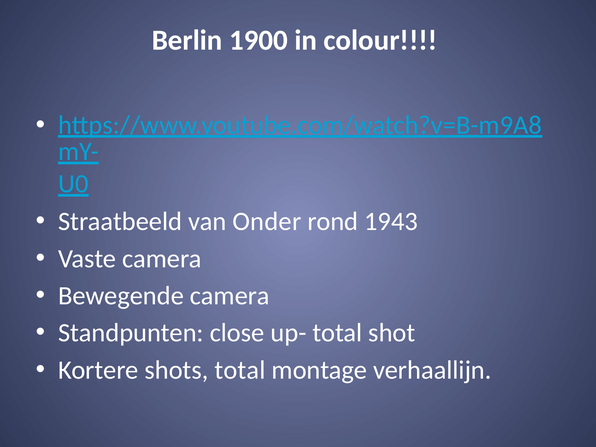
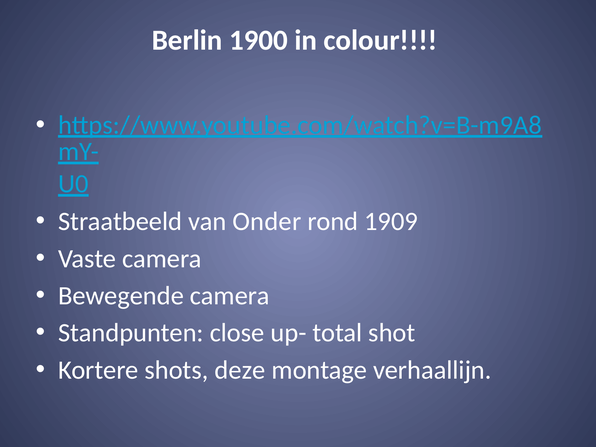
1943: 1943 -> 1909
shots total: total -> deze
